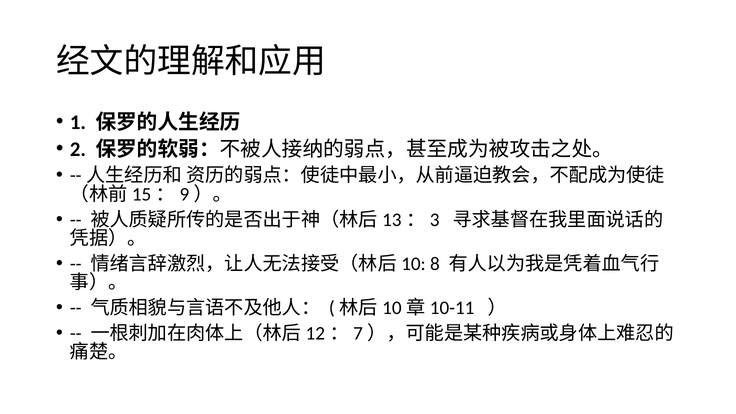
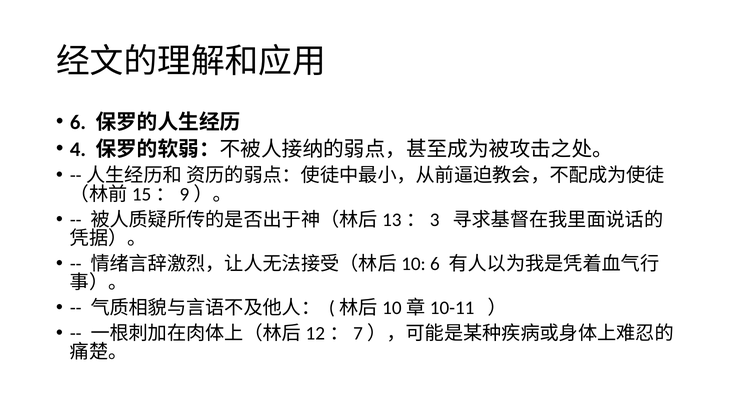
1 at (78, 122): 1 -> 6
2: 2 -> 4
8 at (435, 264): 8 -> 6
